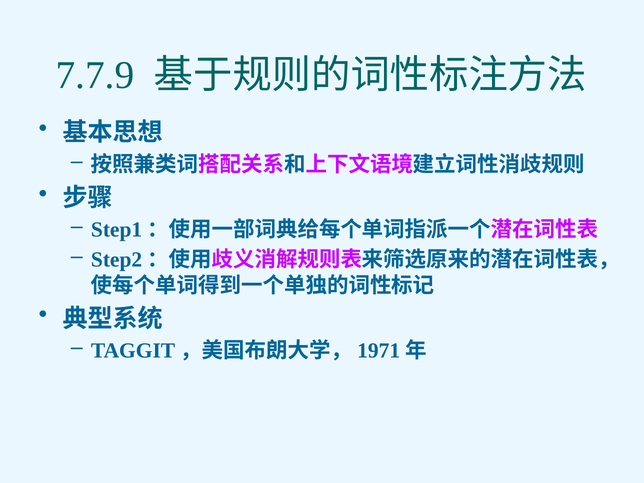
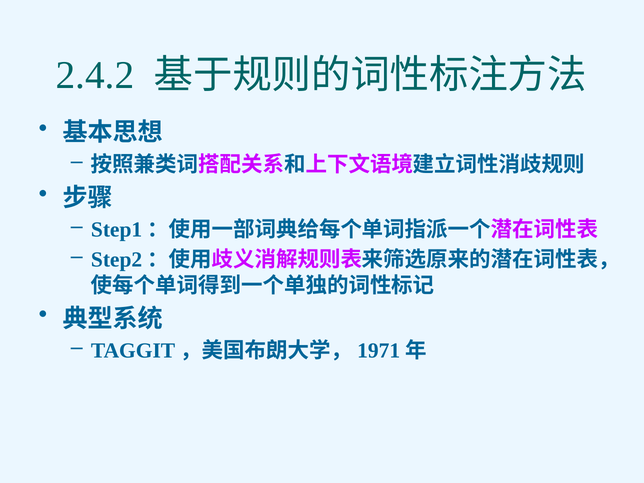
7.7.9: 7.7.9 -> 2.4.2
